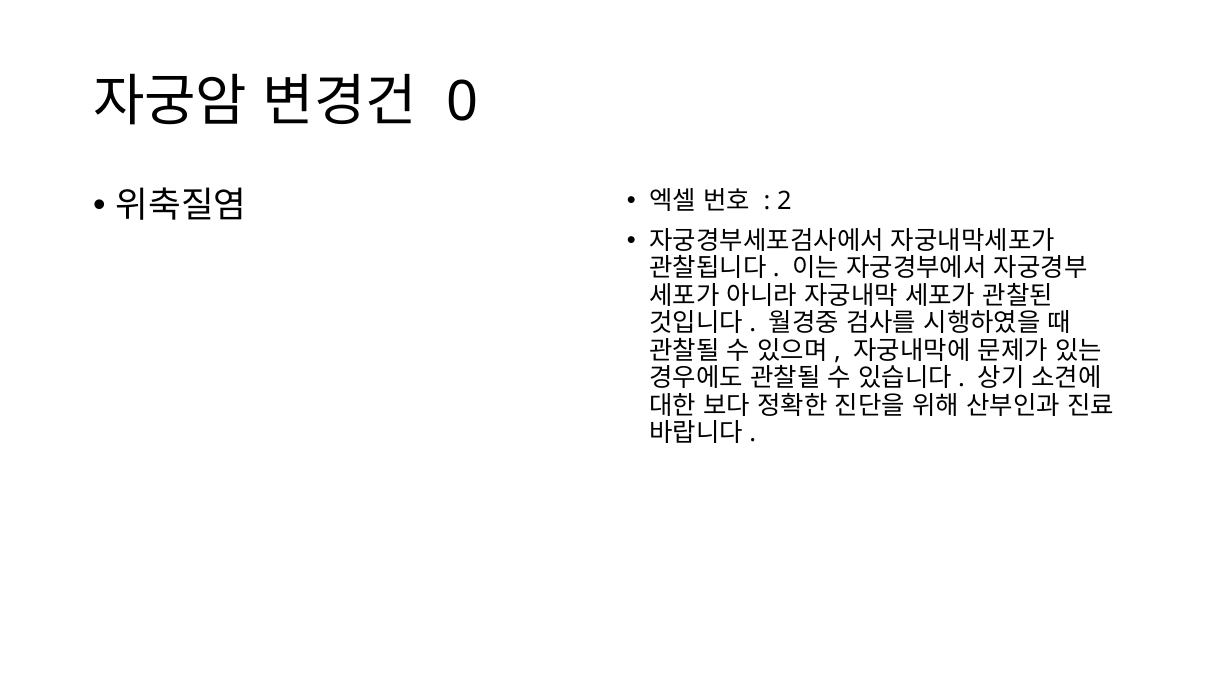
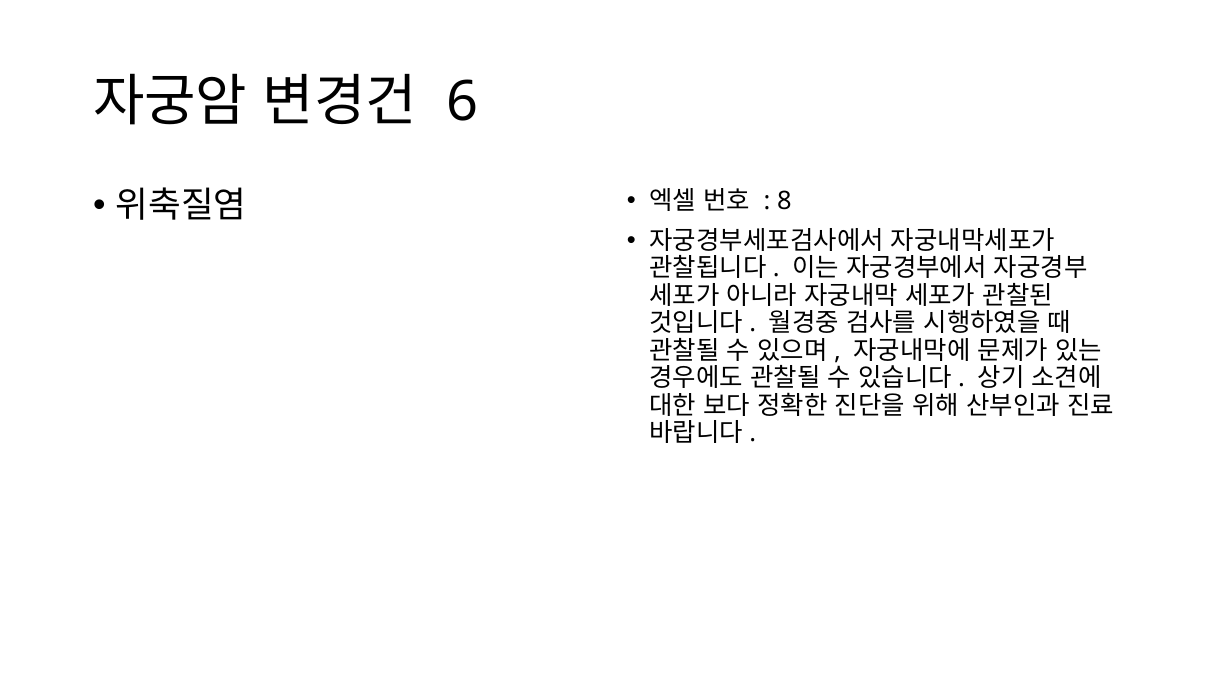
0: 0 -> 6
2: 2 -> 8
